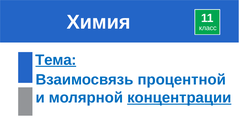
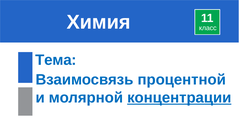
Тема underline: present -> none
